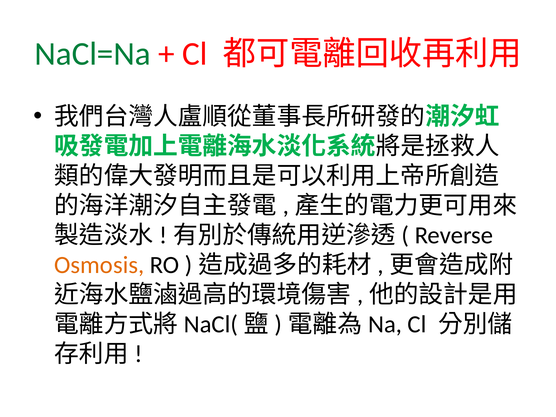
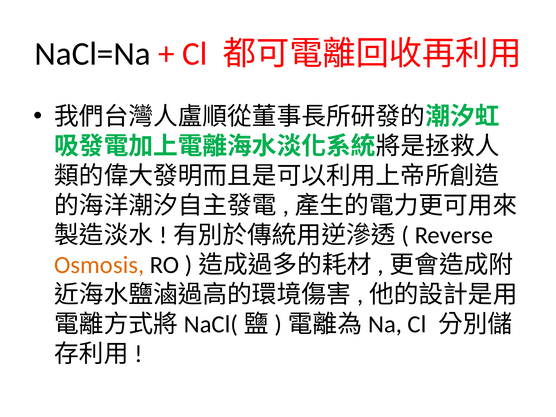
NaCl=Na colour: green -> black
